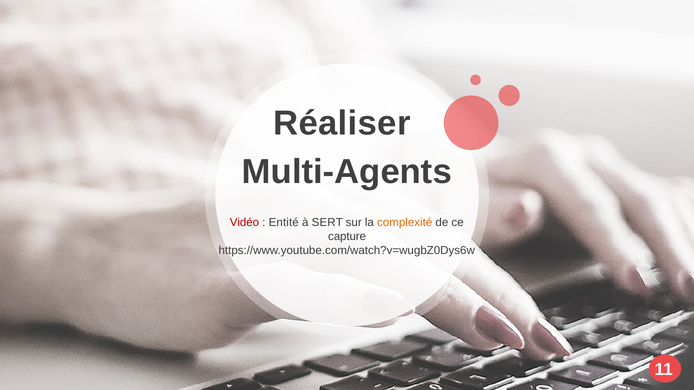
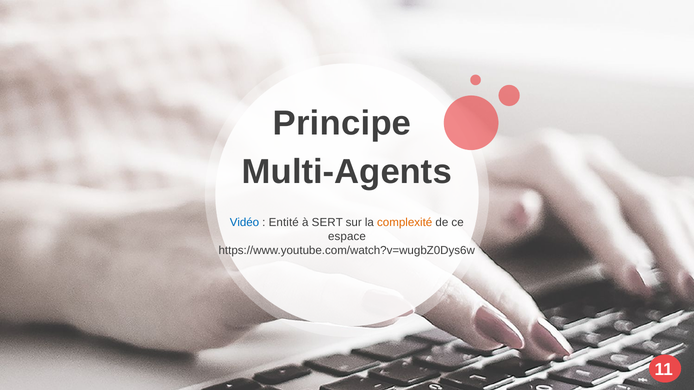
Réaliser: Réaliser -> Principe
Vidéo colour: red -> blue
capture: capture -> espace
